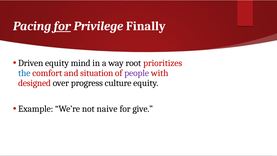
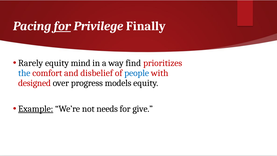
Driven: Driven -> Rarely
root: root -> find
situation: situation -> disbelief
people colour: purple -> blue
culture: culture -> models
Example underline: none -> present
naive: naive -> needs
